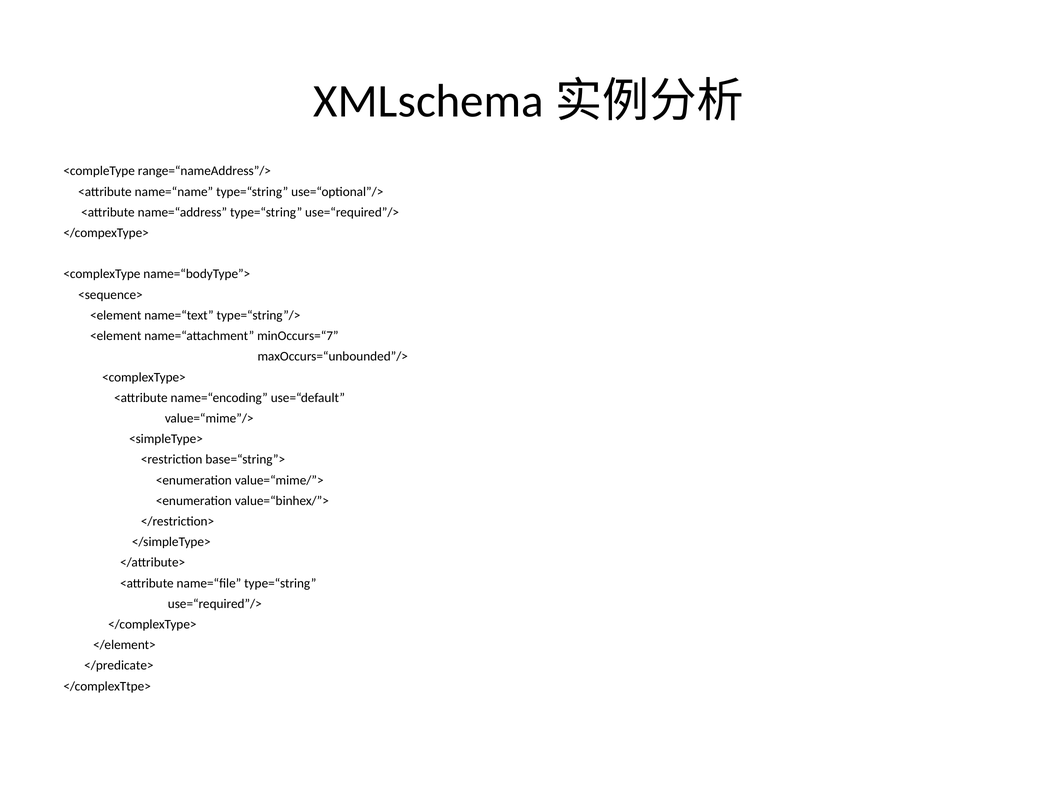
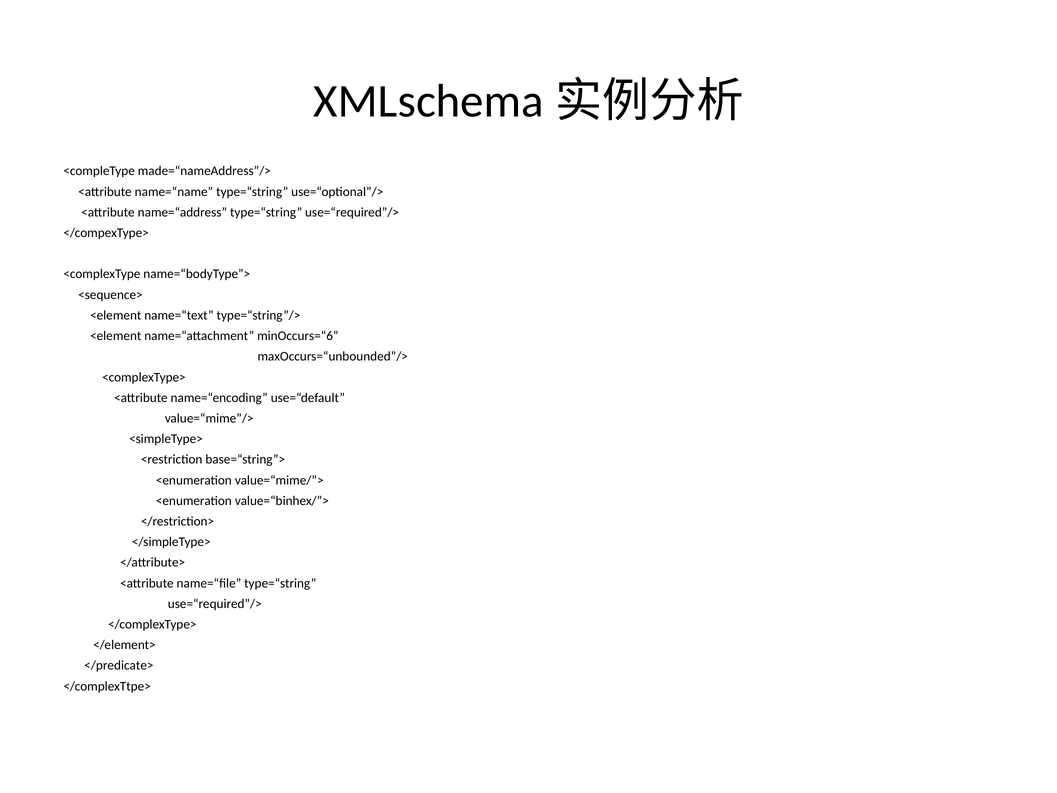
range=“nameAddress”/>: range=“nameAddress”/> -> made=“nameAddress”/>
minOccurs=“7: minOccurs=“7 -> minOccurs=“6
